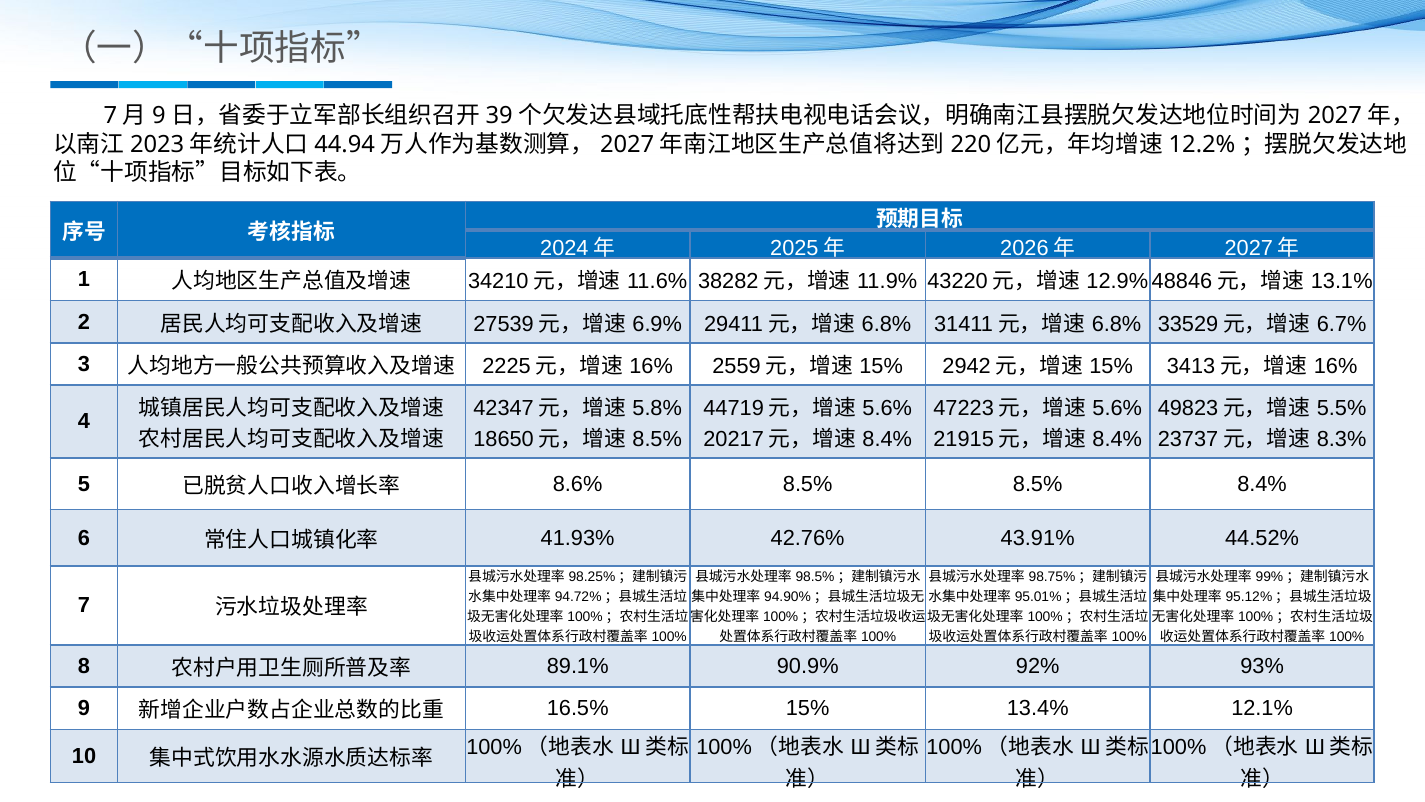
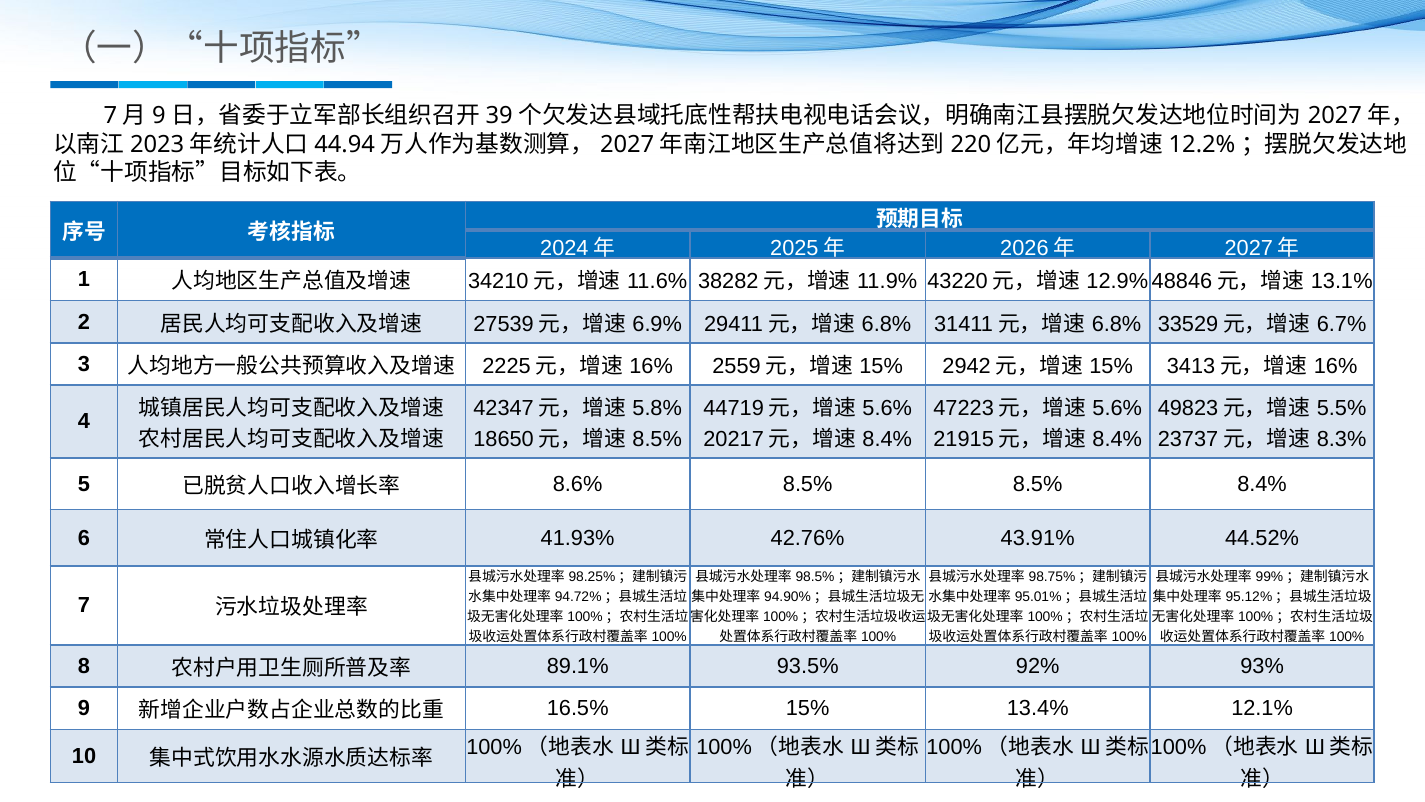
90.9%: 90.9% -> 93.5%
